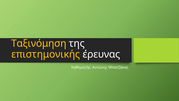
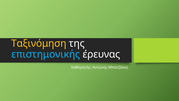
επιστημονικής colour: yellow -> light blue
